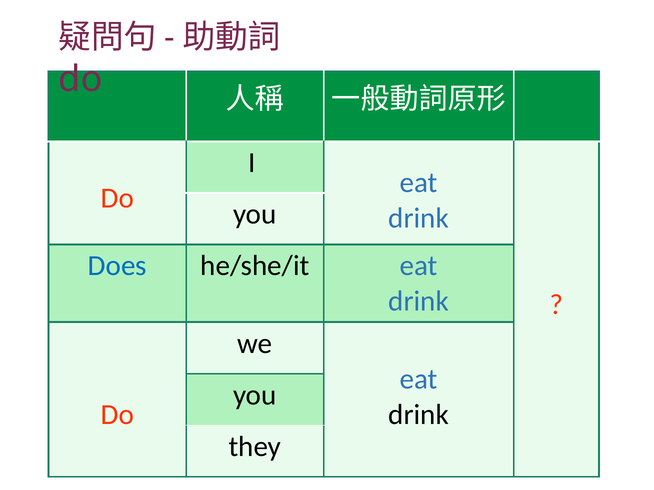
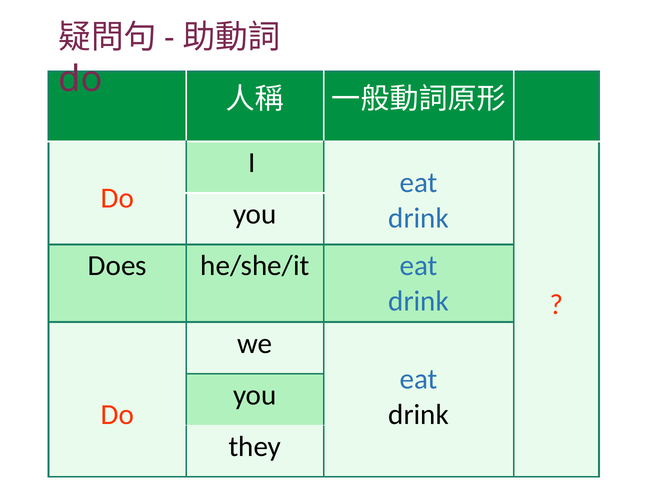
Does colour: blue -> black
